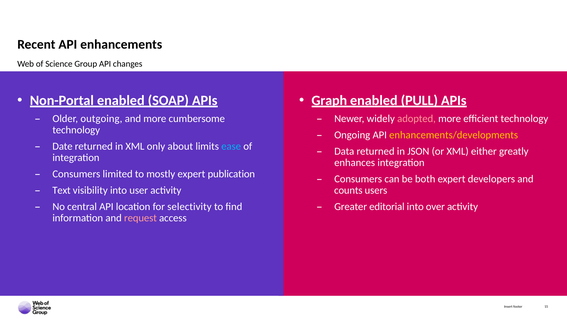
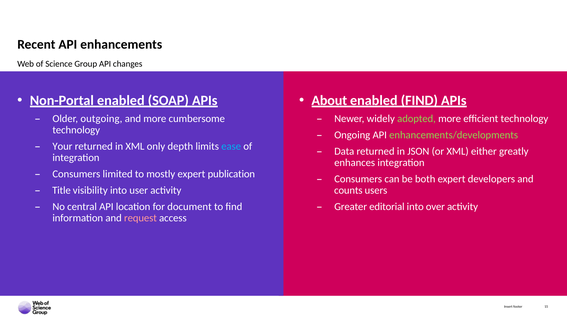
Graph: Graph -> About
enabled PULL: PULL -> FIND
adopted colour: pink -> light green
enhancements/developments colour: yellow -> light green
Date: Date -> Your
about: about -> depth
Text: Text -> Title
selectivity: selectivity -> document
